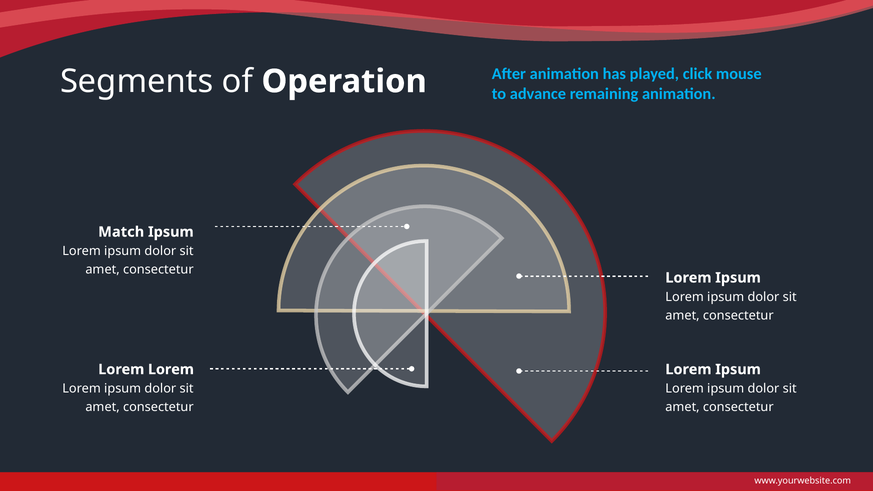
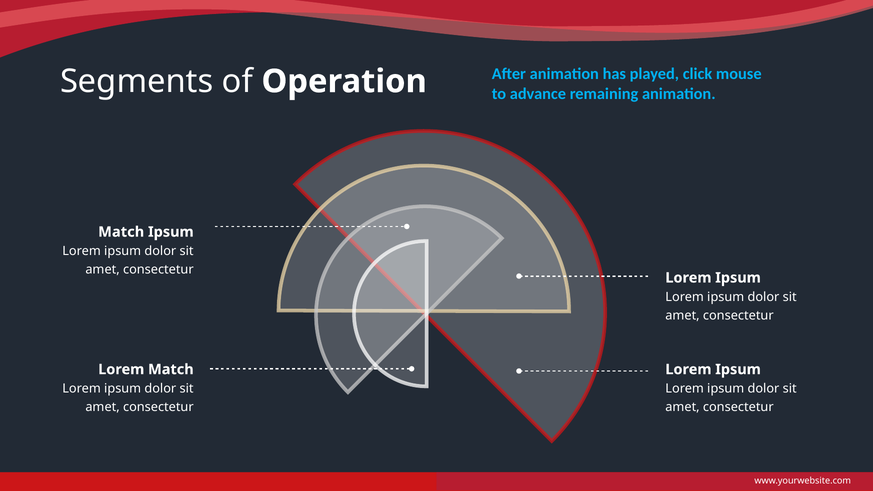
Lorem at (171, 369): Lorem -> Match
